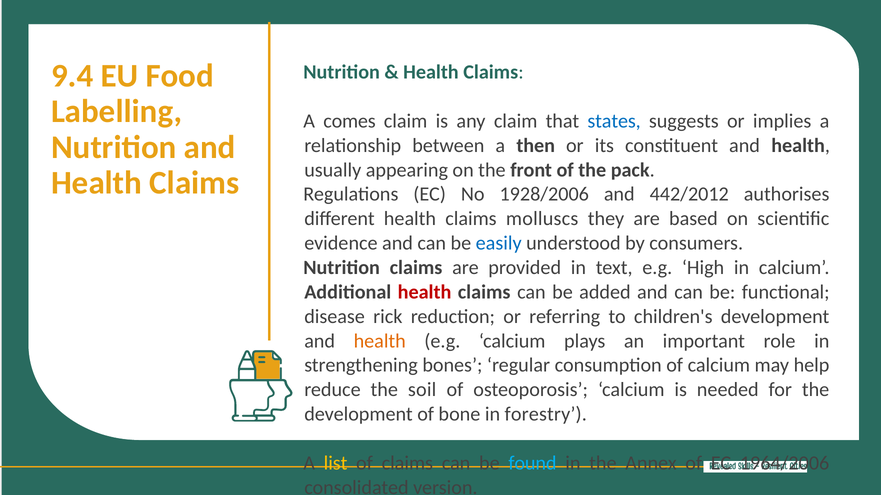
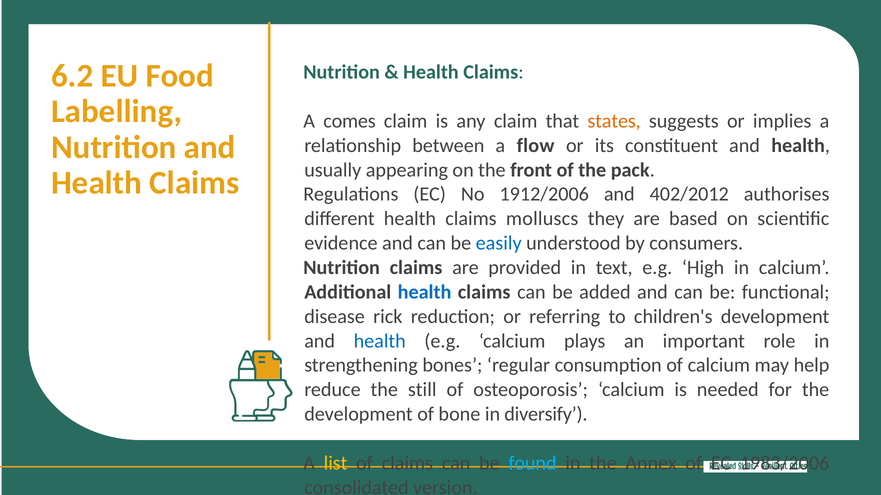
9.4: 9.4 -> 6.2
states colour: blue -> orange
then: then -> flow
1928/2006: 1928/2006 -> 1912/2006
442/2012: 442/2012 -> 402/2012
health at (425, 292) colour: red -> blue
health at (380, 341) colour: orange -> blue
soil: soil -> still
forestry: forestry -> diversify
1964/2006: 1964/2006 -> 1983/2006
